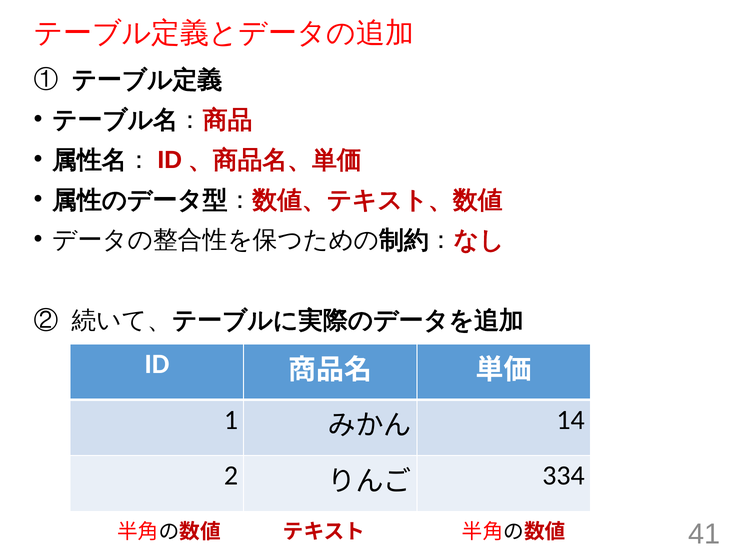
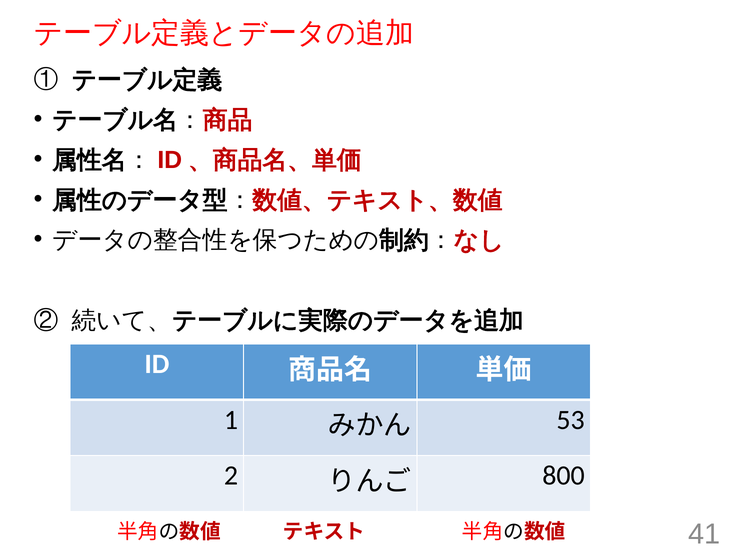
14: 14 -> 53
334: 334 -> 800
